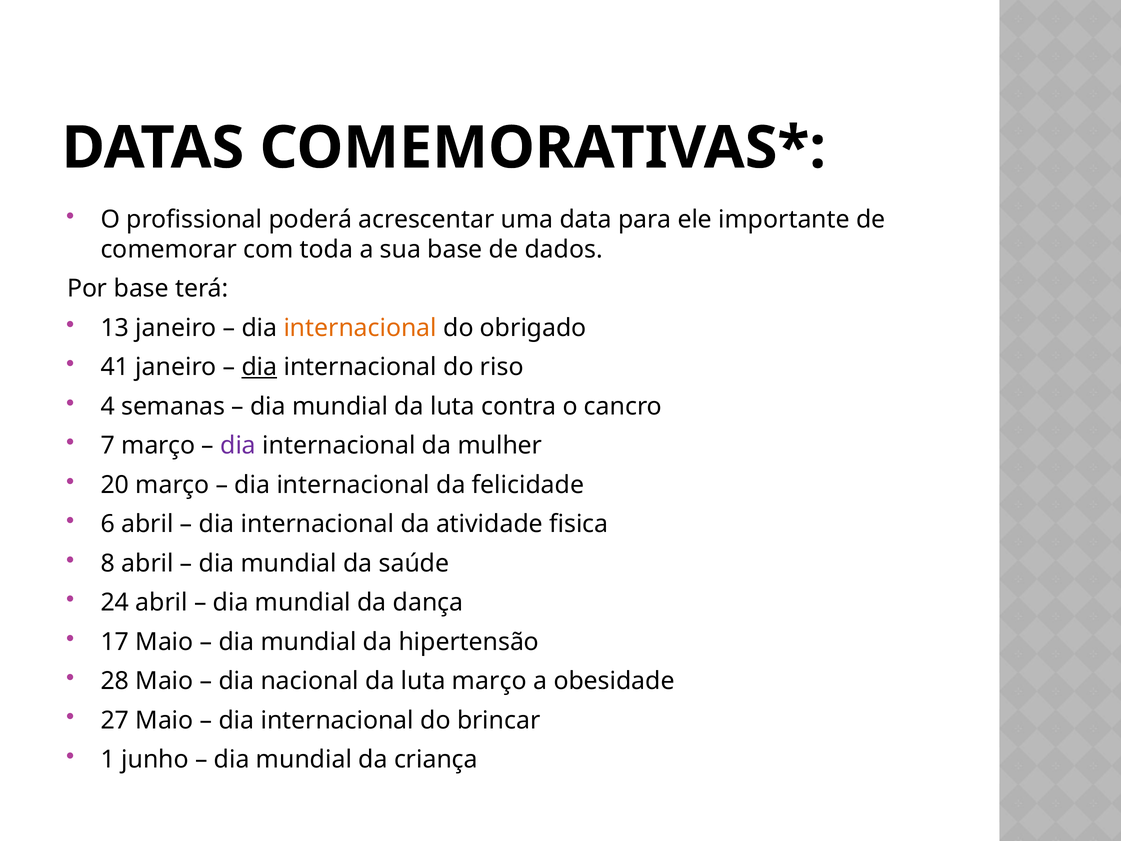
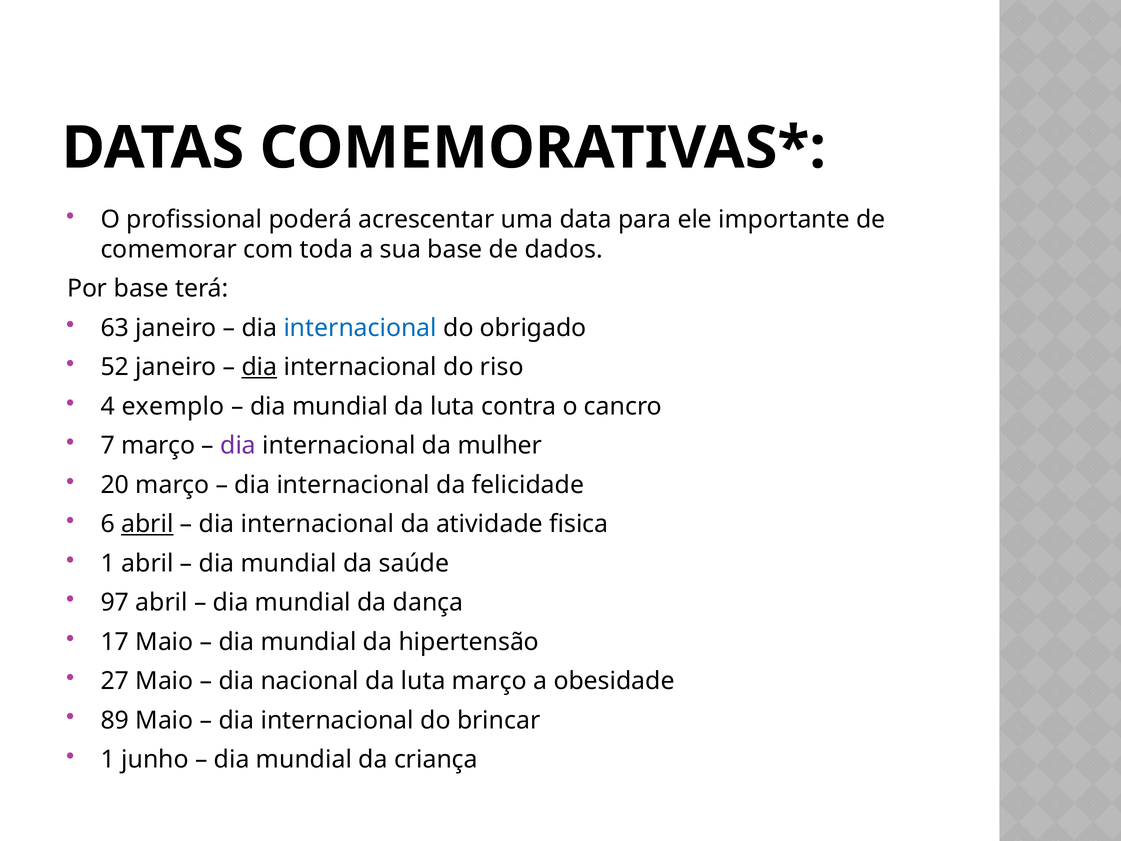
13: 13 -> 63
internacional at (360, 328) colour: orange -> blue
41: 41 -> 52
semanas: semanas -> exemplo
abril at (147, 524) underline: none -> present
8 at (108, 563): 8 -> 1
24: 24 -> 97
28: 28 -> 27
27: 27 -> 89
